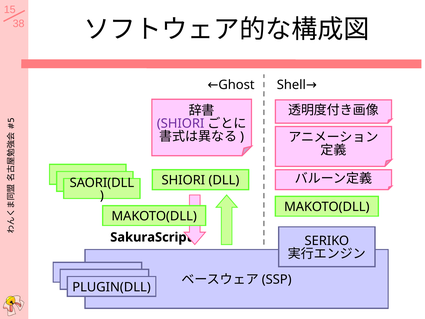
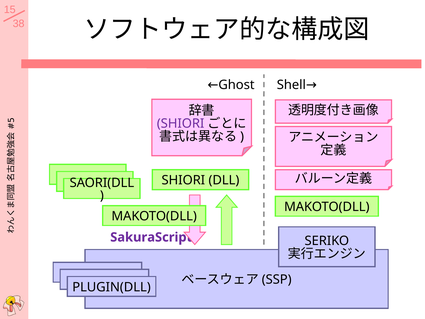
SakuraScript colour: black -> purple
